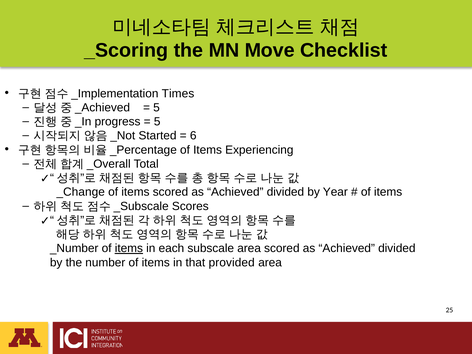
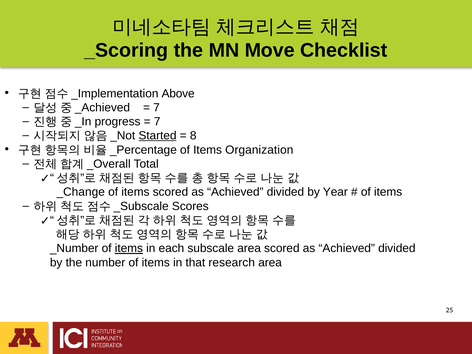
Times: Times -> Above
5 at (157, 108): 5 -> 7
5 at (157, 122): 5 -> 7
Started underline: none -> present
6: 6 -> 8
Experiencing: Experiencing -> Organization
provided: provided -> research
